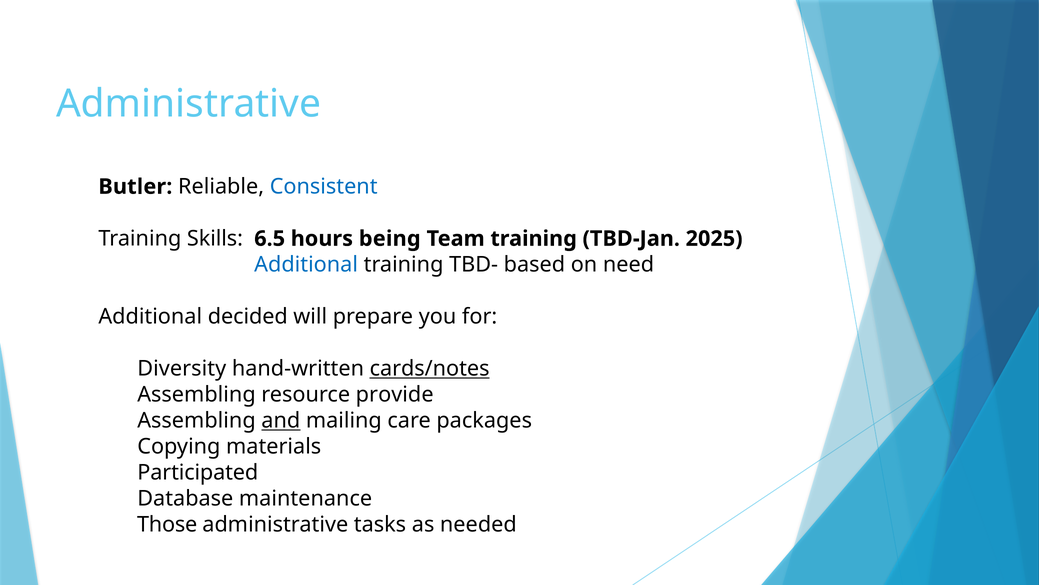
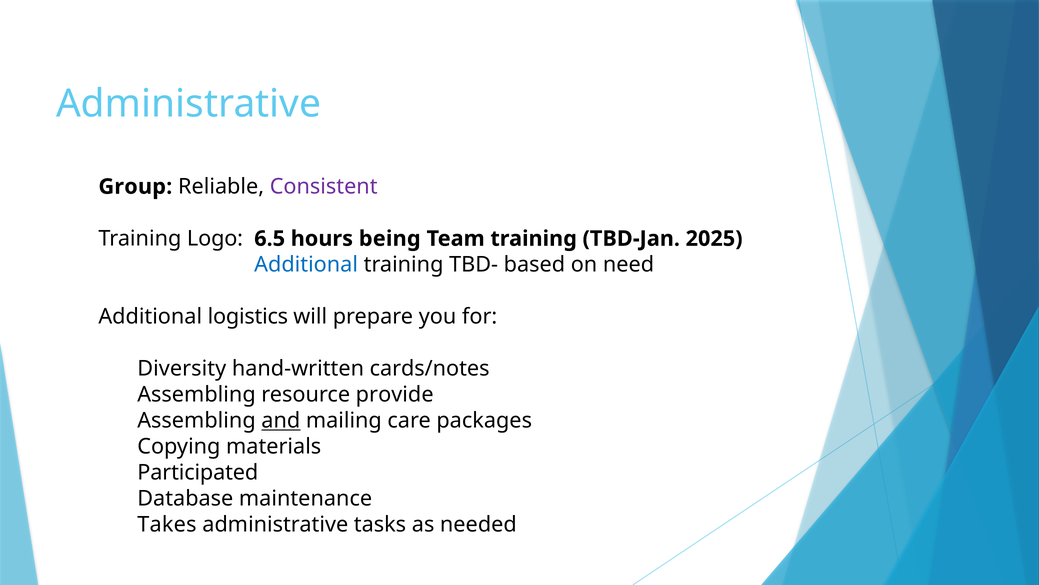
Butler: Butler -> Group
Consistent colour: blue -> purple
Skills: Skills -> Logo
decided: decided -> logistics
cards/notes underline: present -> none
Those: Those -> Takes
